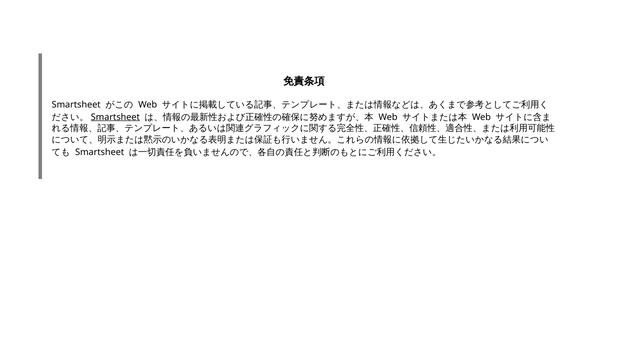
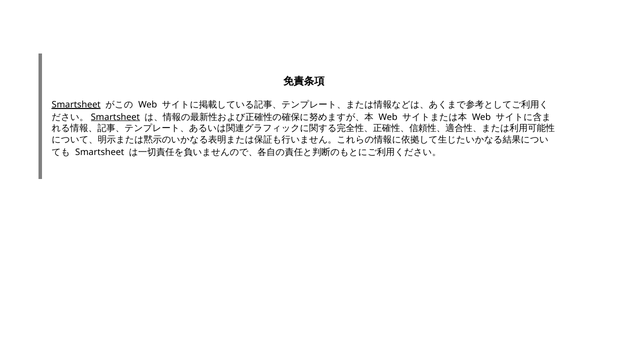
Smartsheet at (76, 105) underline: none -> present
